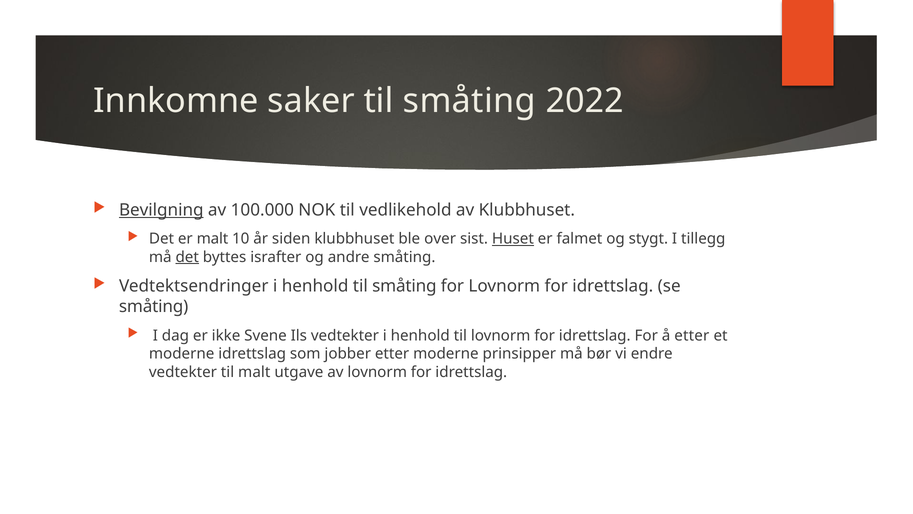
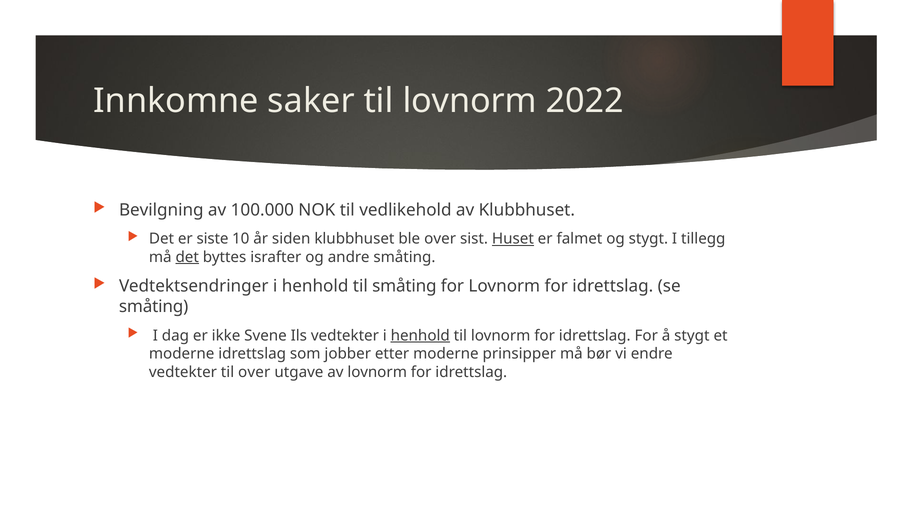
saker til småting: småting -> lovnorm
Bevilgning underline: present -> none
er malt: malt -> siste
henhold at (420, 335) underline: none -> present
å etter: etter -> stygt
til malt: malt -> over
